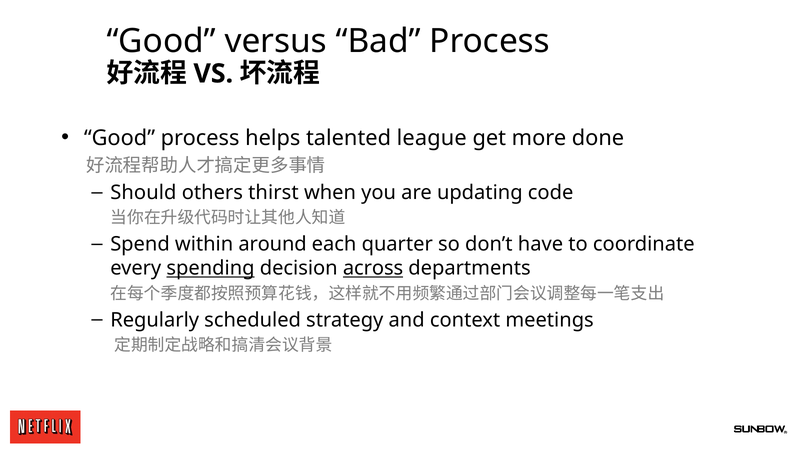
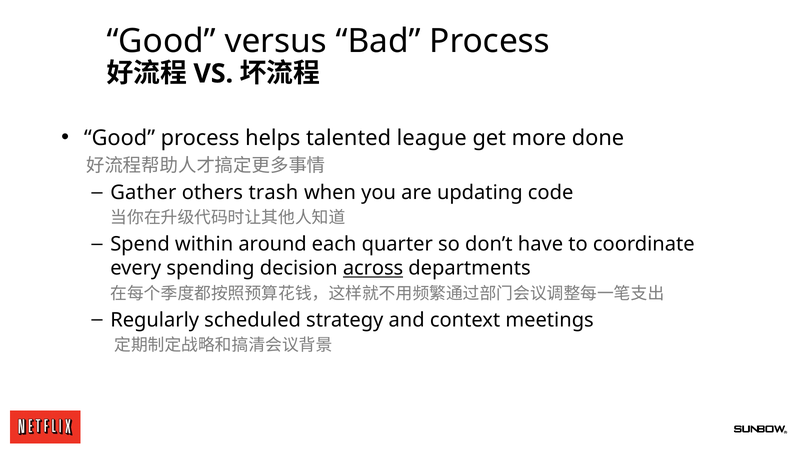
Should: Should -> Gather
thirst: thirst -> trash
spending underline: present -> none
